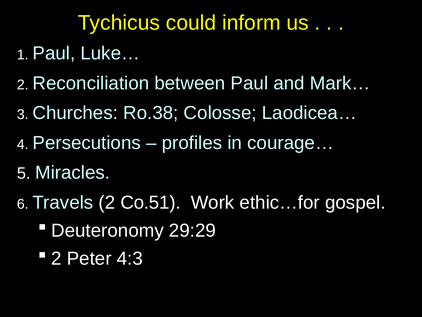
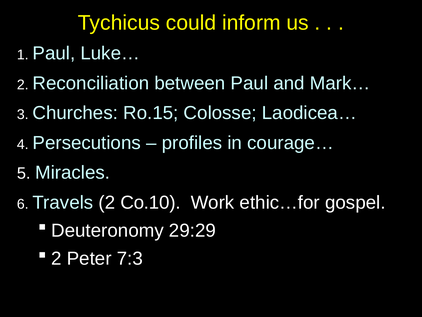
Ro.38: Ro.38 -> Ro.15
Co.51: Co.51 -> Co.10
4:3: 4:3 -> 7:3
